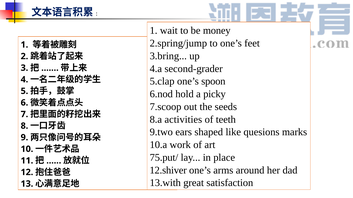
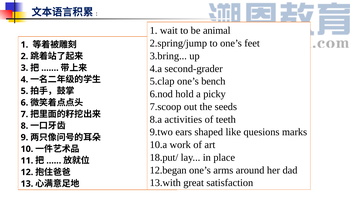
money: money -> animal
spoon: spoon -> bench
75.put/: 75.put/ -> 18.put/
12.shiver: 12.shiver -> 12.began
